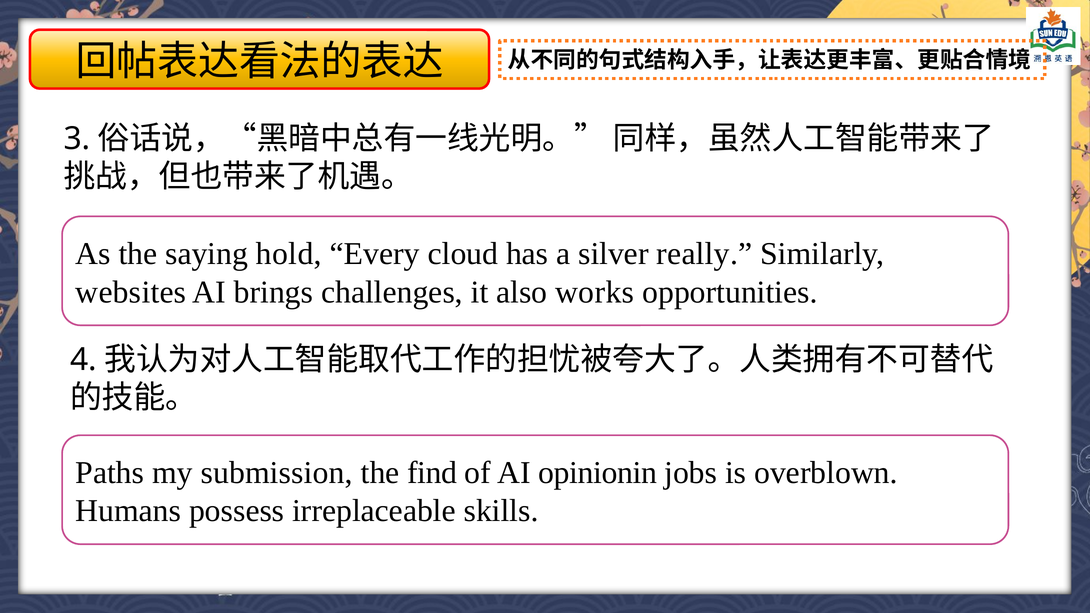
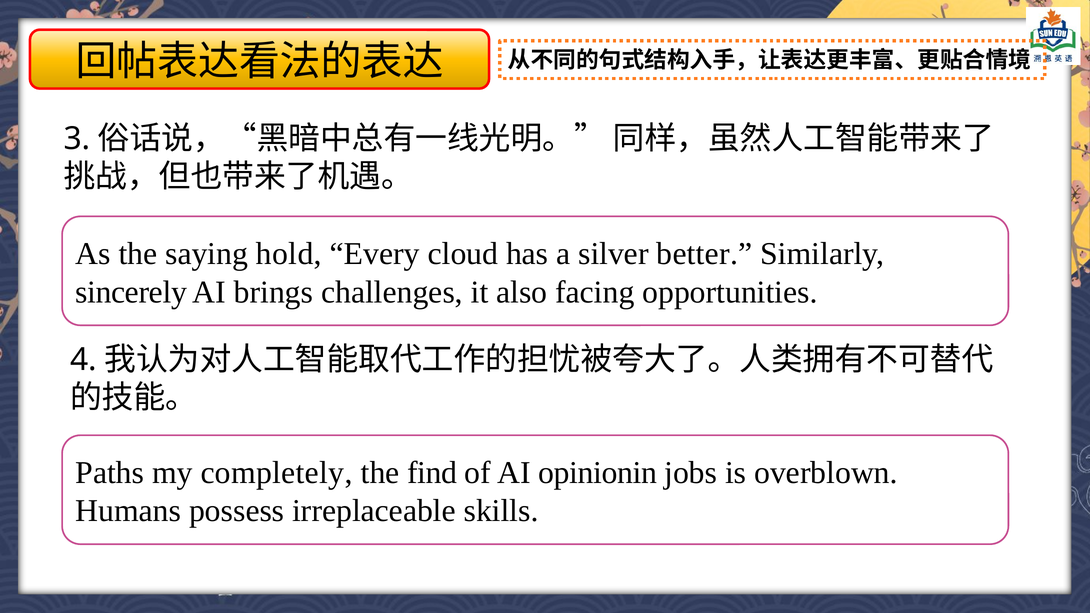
really: really -> better
websites: websites -> sincerely
works: works -> facing
submission: submission -> completely
